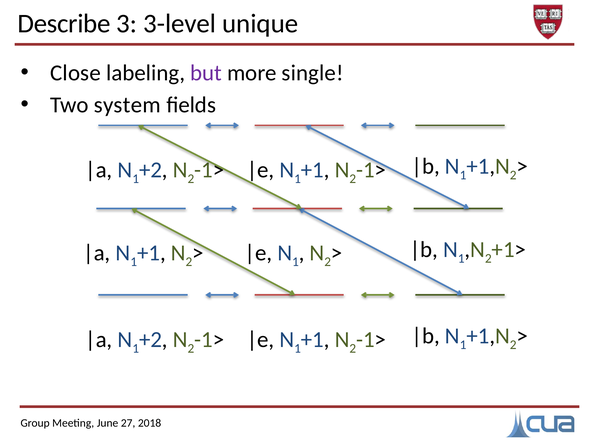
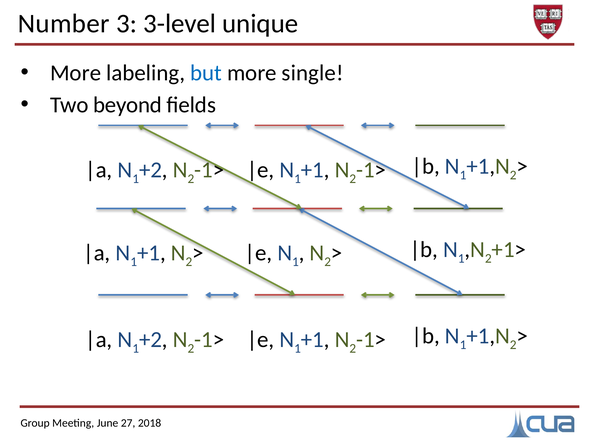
Describe: Describe -> Number
Close at (75, 73): Close -> More
but colour: purple -> blue
system: system -> beyond
